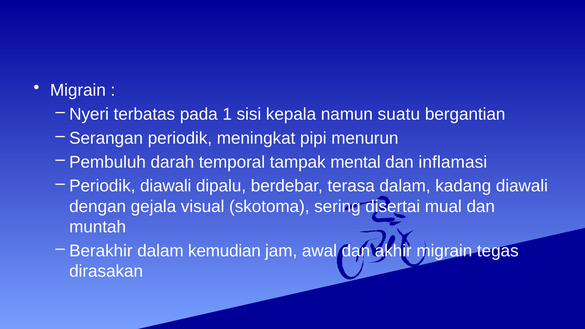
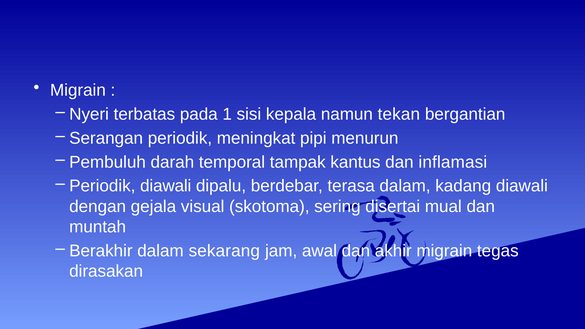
suatu: suatu -> tekan
mental: mental -> kantus
kemudian: kemudian -> sekarang
